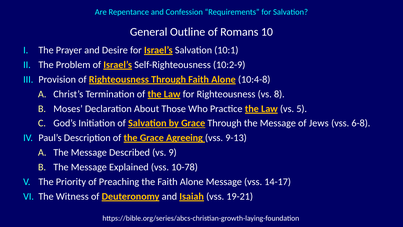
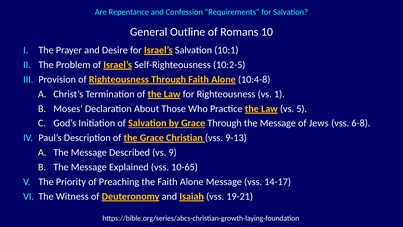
10:2-9: 10:2-9 -> 10:2-5
8: 8 -> 1
Agreeing: Agreeing -> Christian
10-78: 10-78 -> 10-65
